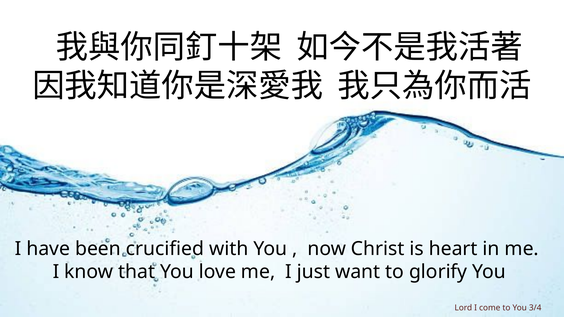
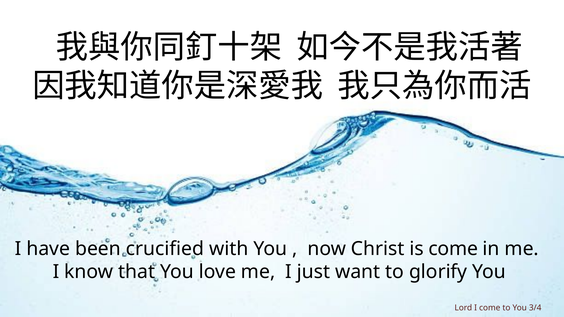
is heart: heart -> come
